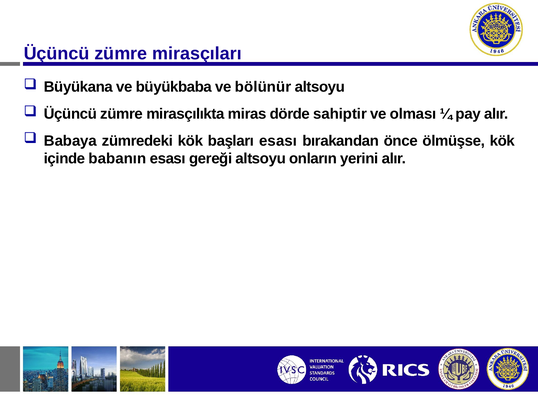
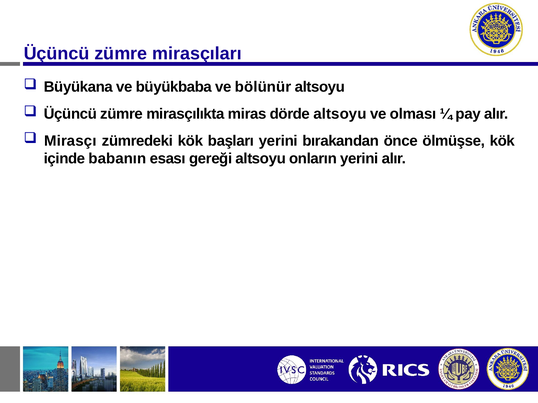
dörde sahiptir: sahiptir -> altsoyu
Babaya: Babaya -> Mirasçı
başları esası: esası -> yerini
